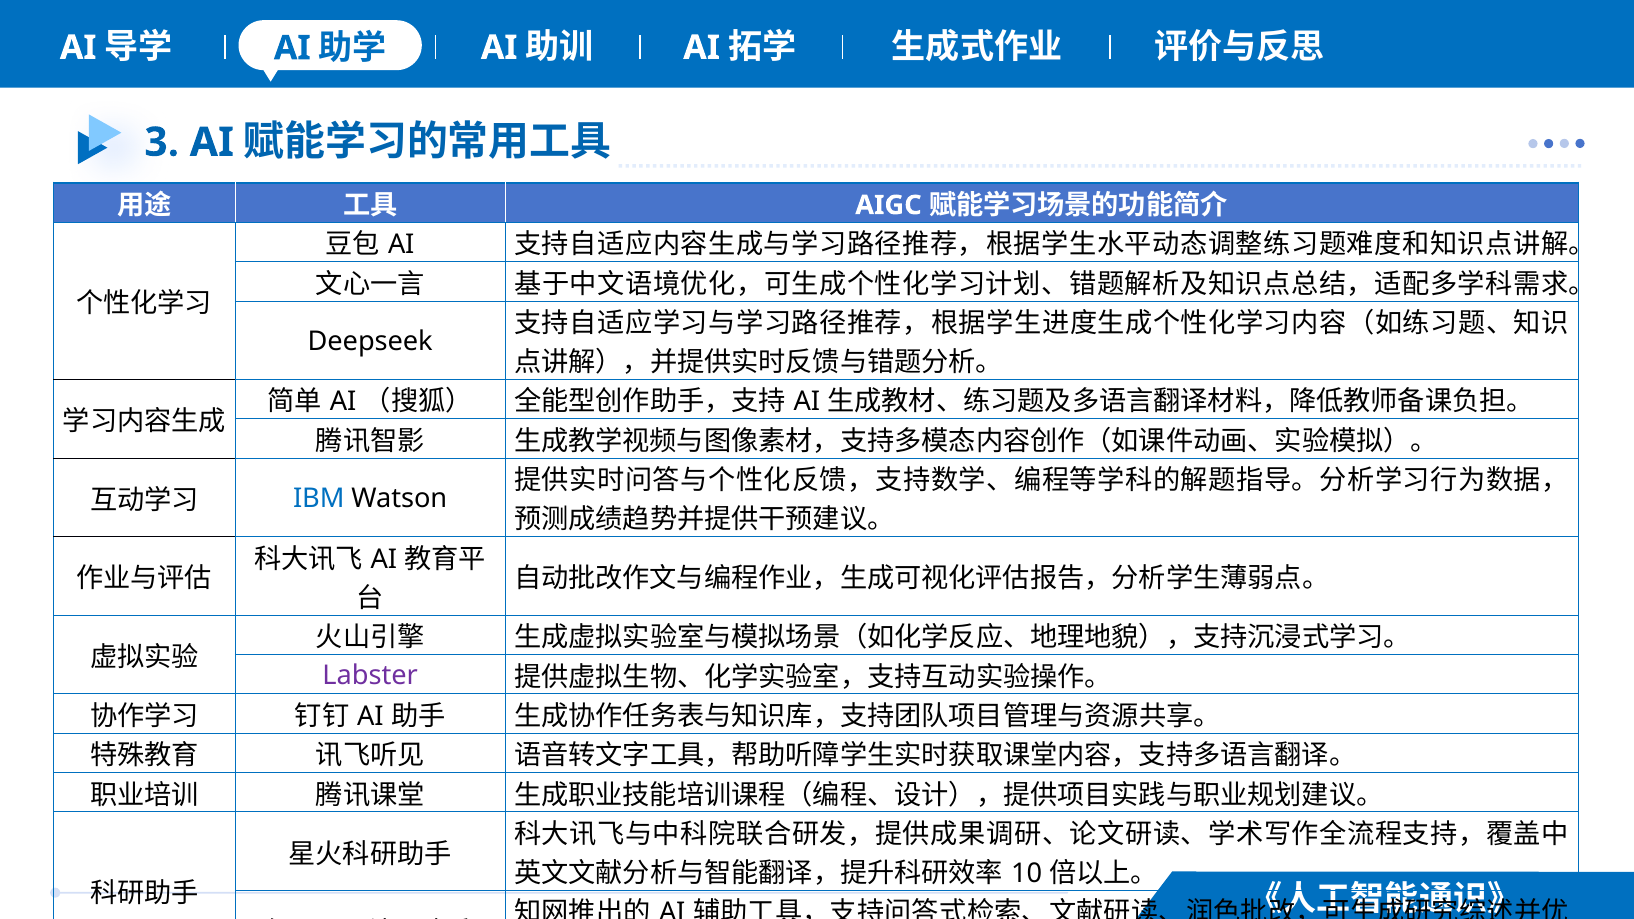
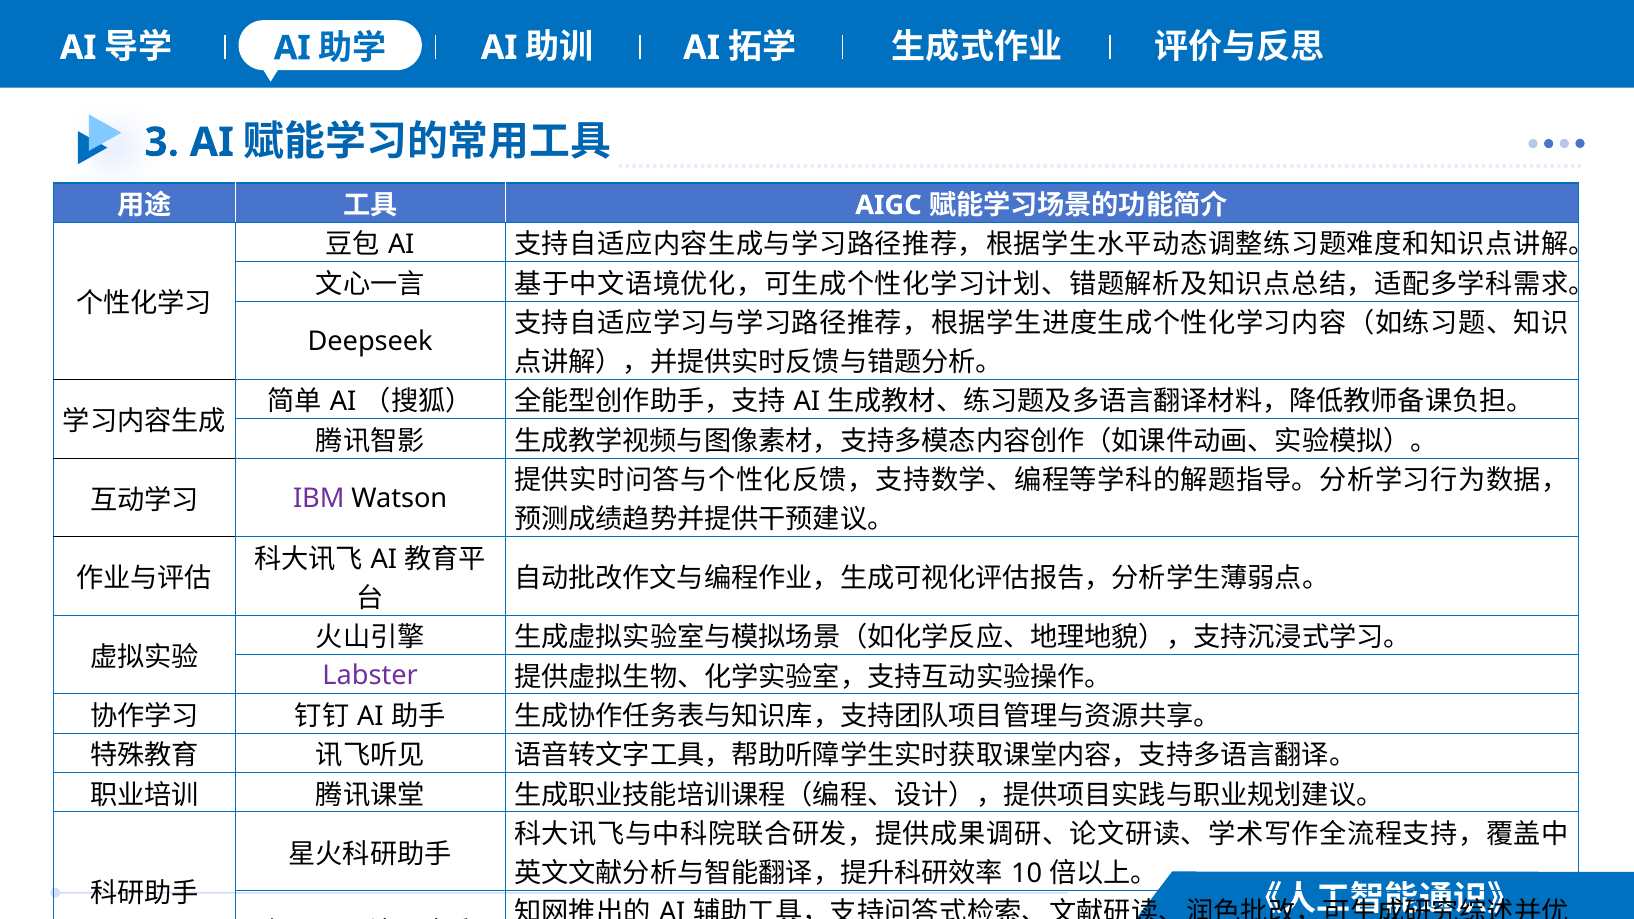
IBM colour: blue -> purple
